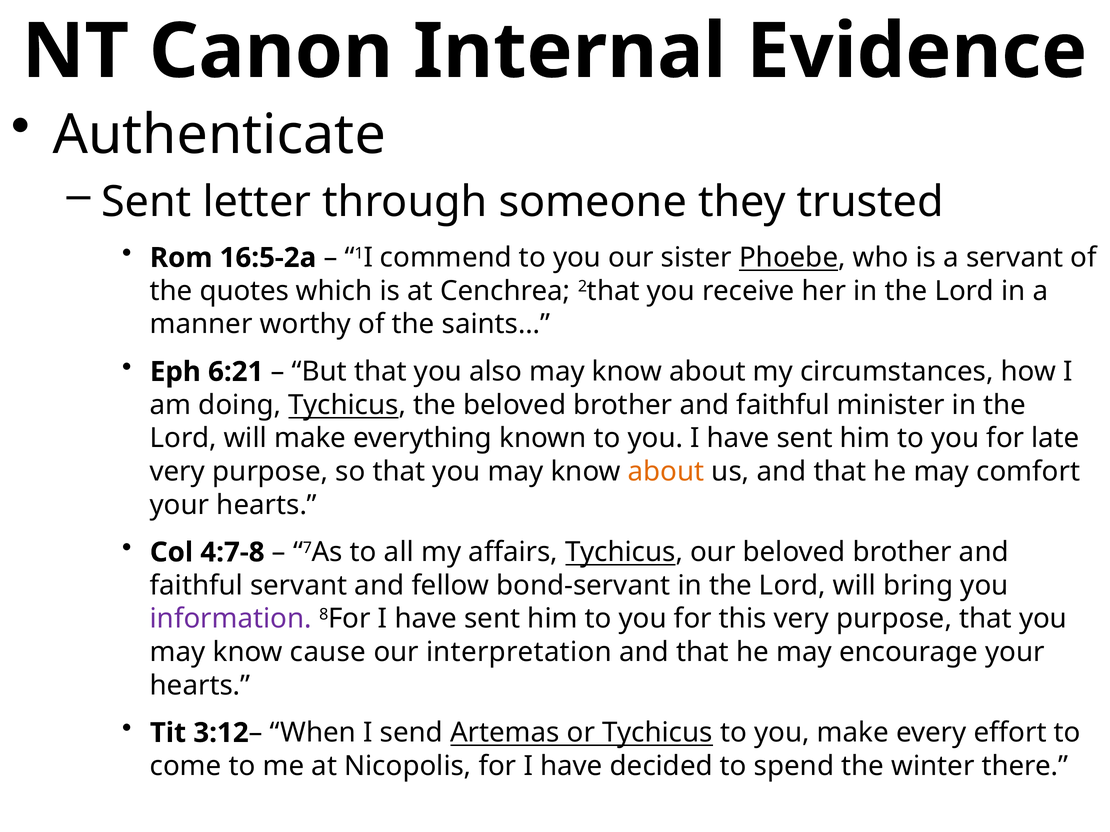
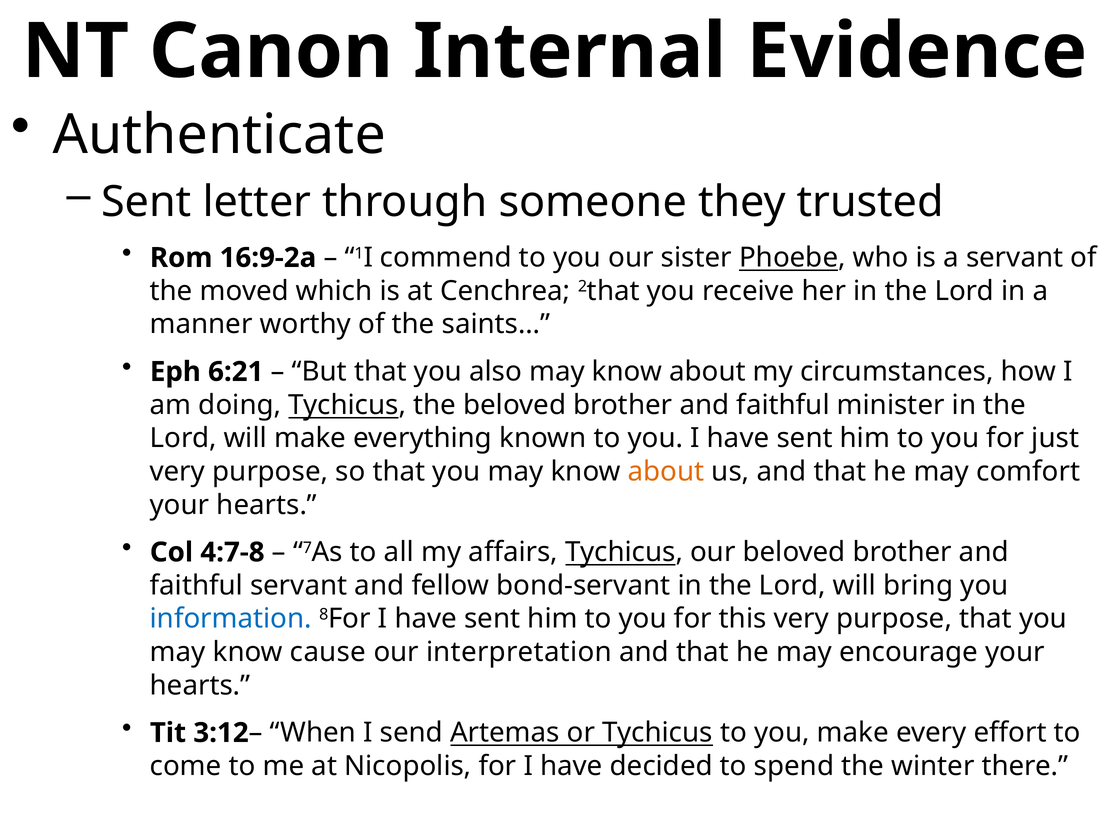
16:5-2a: 16:5-2a -> 16:9-2a
quotes: quotes -> moved
late: late -> just
information colour: purple -> blue
